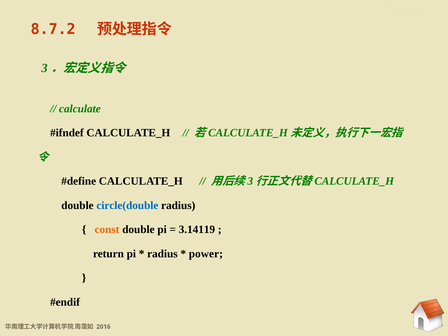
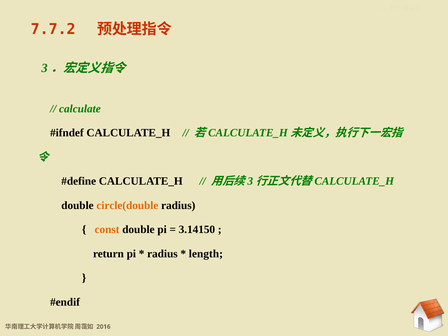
8.7.2: 8.7.2 -> 7.7.2
circle(double colour: blue -> orange
3.14119: 3.14119 -> 3.14150
power: power -> length
